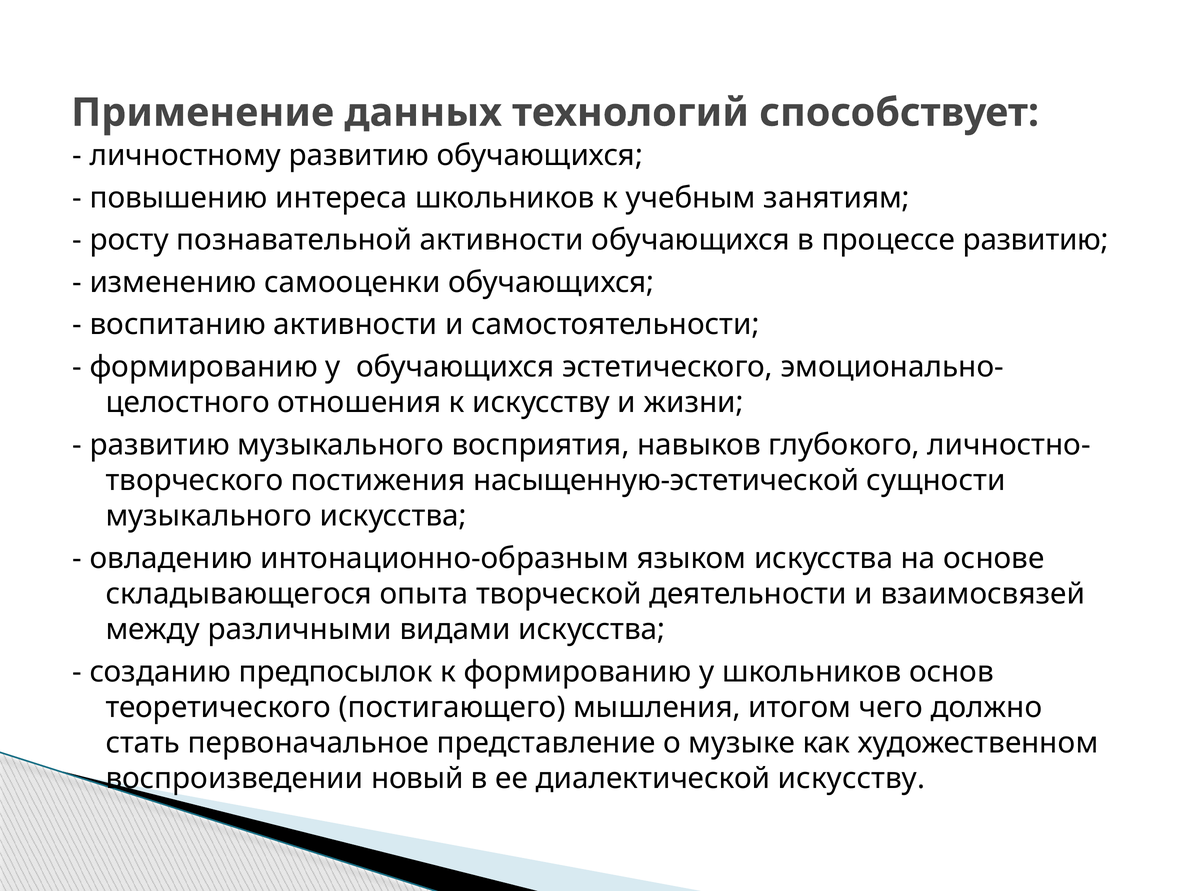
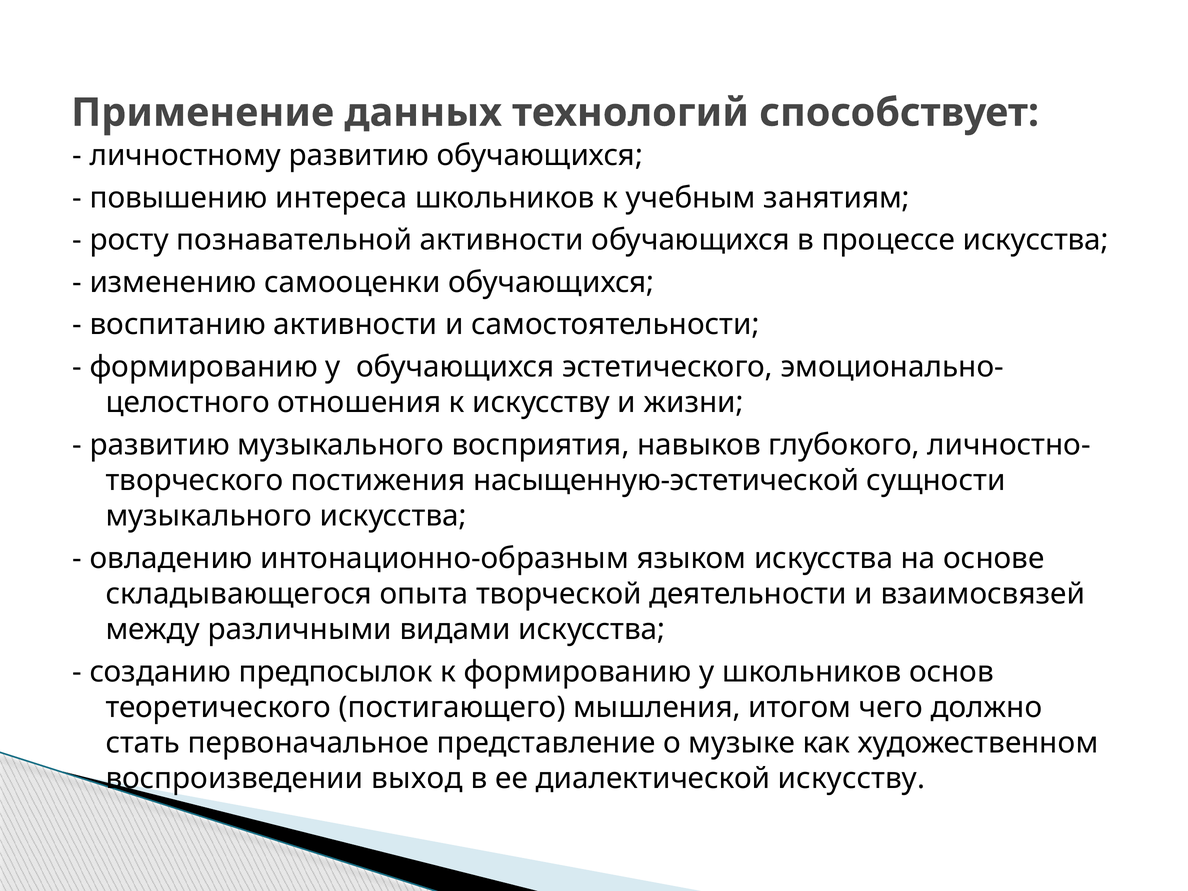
процессе развитию: развитию -> искусства
новый: новый -> выход
